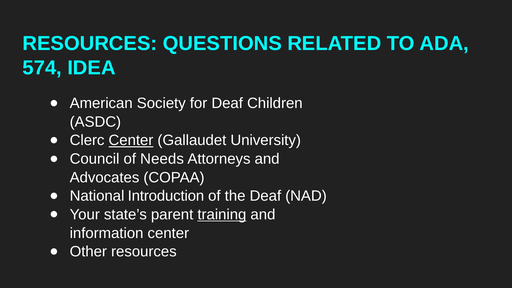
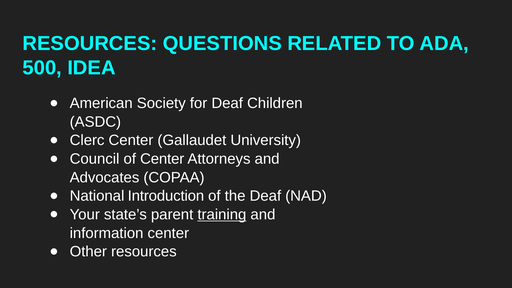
574: 574 -> 500
Center at (131, 140) underline: present -> none
of Needs: Needs -> Center
